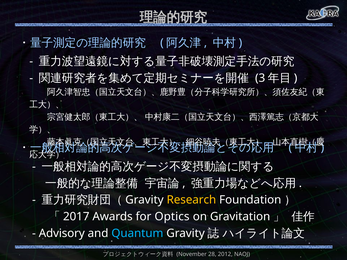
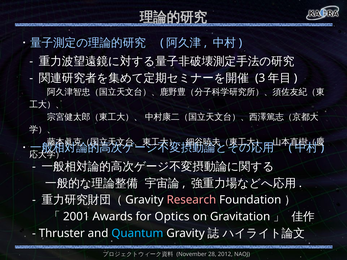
Research colour: yellow -> pink
2017: 2017 -> 2001
Advisory: Advisory -> Thruster
